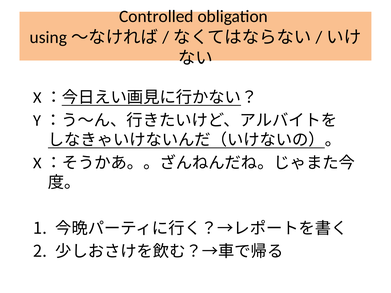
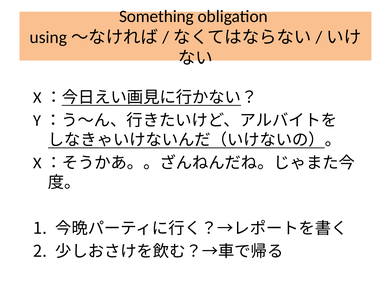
Controlled: Controlled -> Something
